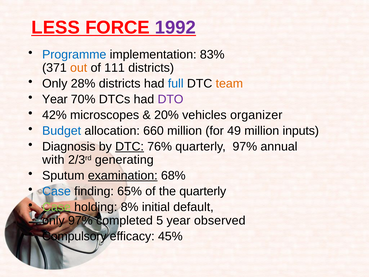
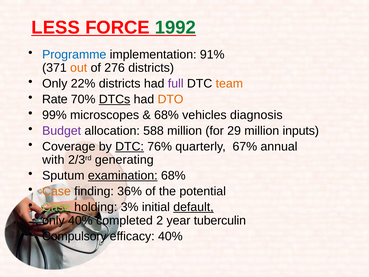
1992 colour: purple -> green
83%: 83% -> 91%
111: 111 -> 276
28%: 28% -> 22%
full colour: blue -> purple
Year at (55, 99): Year -> Rate
DTCs underline: none -> present
DTO colour: purple -> orange
42%: 42% -> 99%
20% at (166, 115): 20% -> 68%
organizer: organizer -> diagnosis
Budget colour: blue -> purple
660: 660 -> 588
49: 49 -> 29
Diagnosis: Diagnosis -> Coverage
quarterly 97%: 97% -> 67%
Case at (56, 191) colour: blue -> orange
65%: 65% -> 36%
the quarterly: quarterly -> potential
8%: 8% -> 3%
default underline: none -> present
only 97%: 97% -> 40%
5: 5 -> 2
observed: observed -> tuberculin
efficacy 45%: 45% -> 40%
